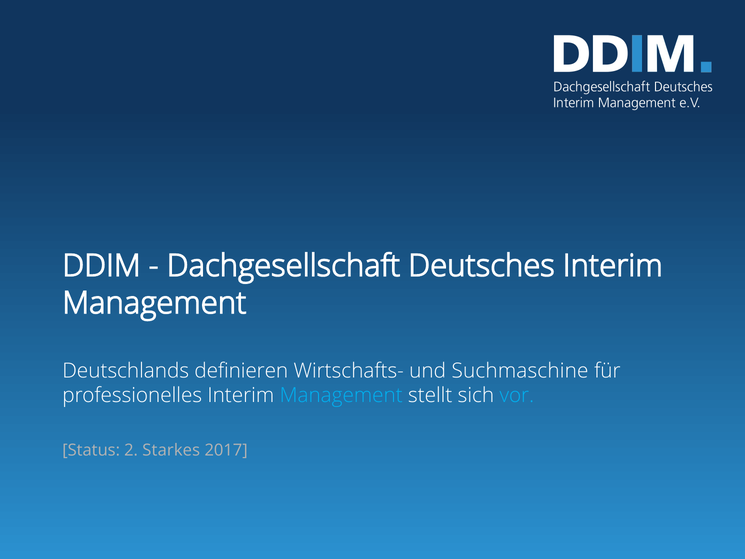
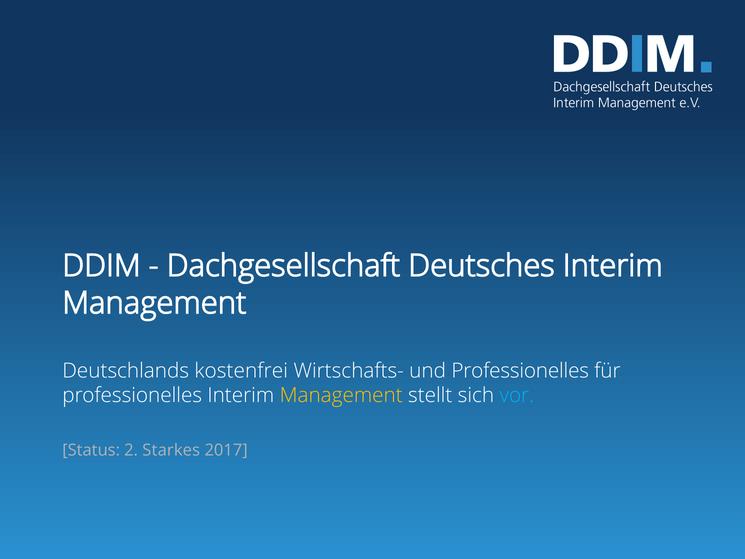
definieren: definieren -> kostenfrei
und Suchmaschine: Suchmaschine -> Professionelles
Management at (341, 395) colour: light blue -> yellow
